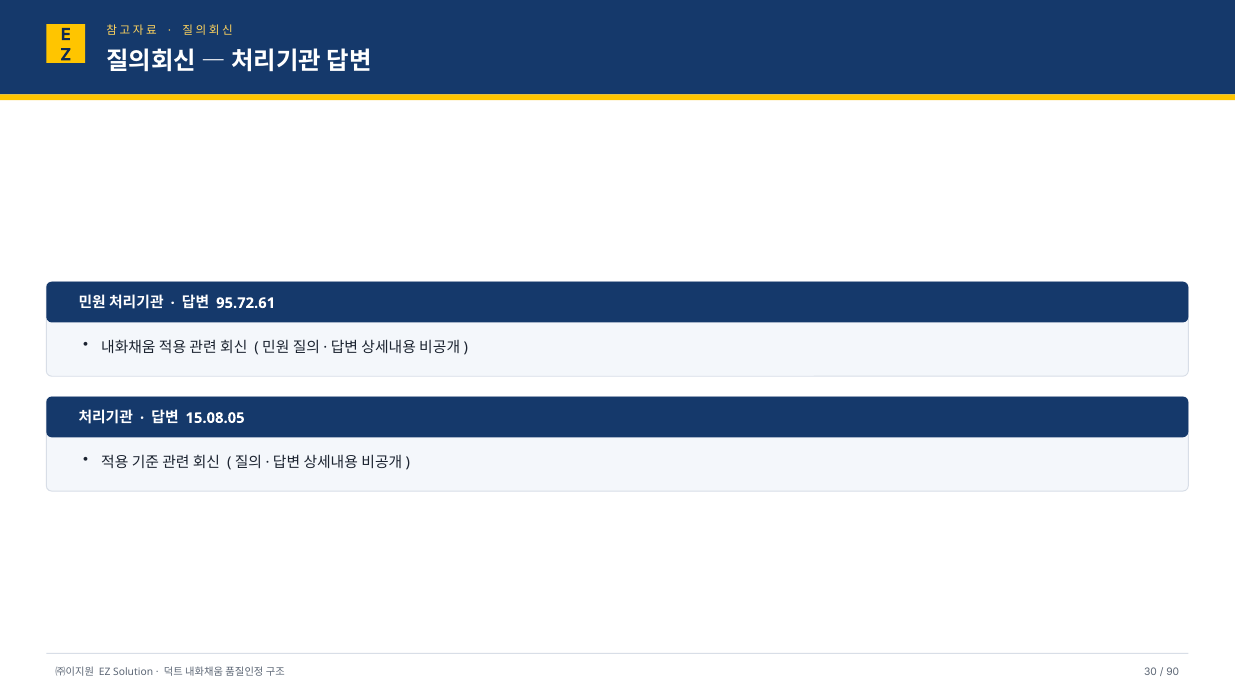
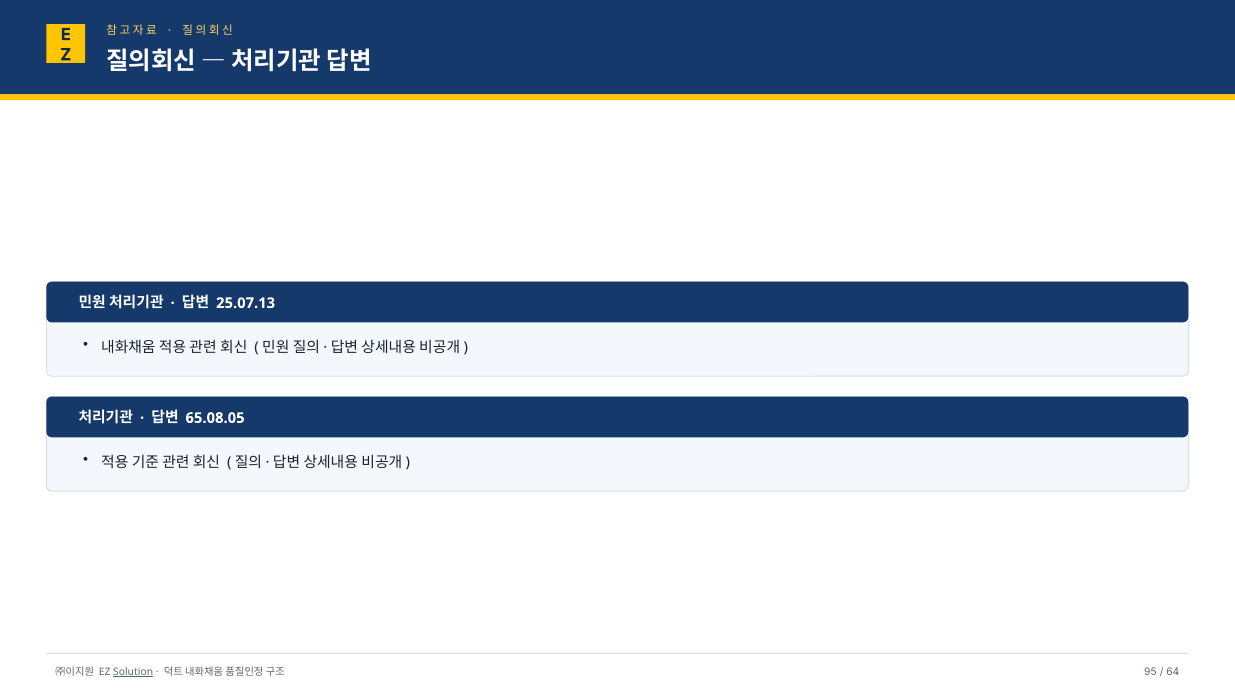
95.72.61: 95.72.61 -> 25.07.13
15.08.05: 15.08.05 -> 65.08.05
Solution underline: none -> present
30: 30 -> 95
90: 90 -> 64
